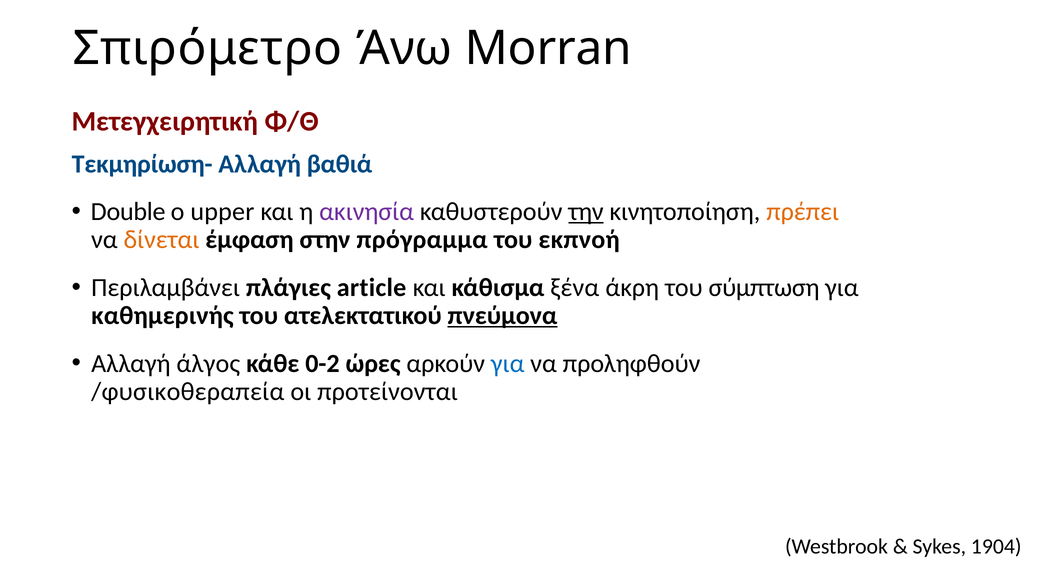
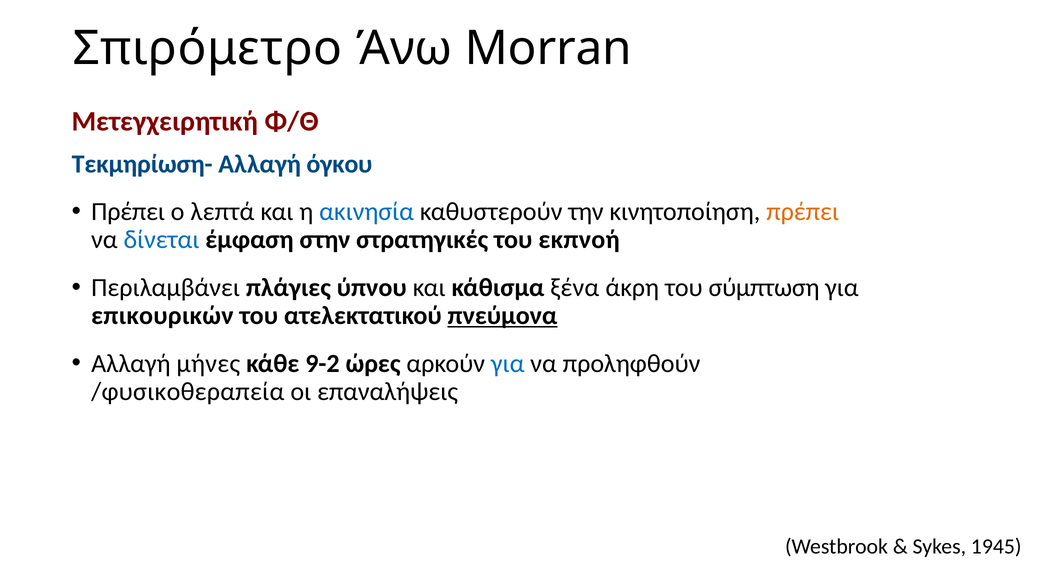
βαθιά: βαθιά -> όγκου
Double at (128, 212): Double -> Πρέπει
upper: upper -> λεπτά
ακινησία colour: purple -> blue
την underline: present -> none
δίνεται colour: orange -> blue
πρόγραμμα: πρόγραμμα -> στρατηγικές
article: article -> ύπνου
καθημερινής: καθημερινής -> επικουρικών
άλγος: άλγος -> μήνες
0-2: 0-2 -> 9-2
προτείνονται: προτείνονται -> επαναλήψεις
1904: 1904 -> 1945
